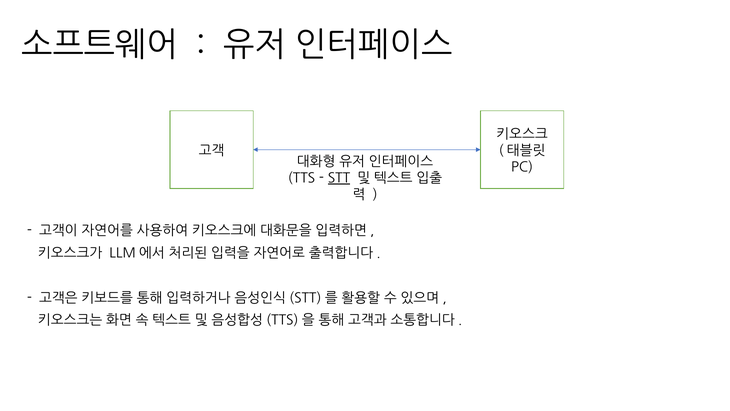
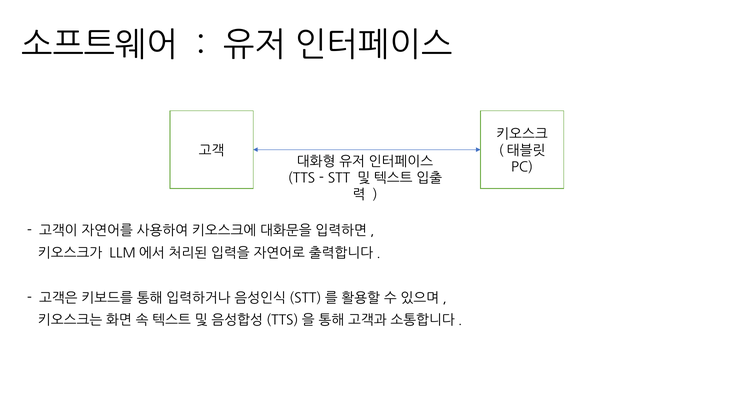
STT underline: present -> none
